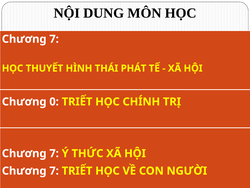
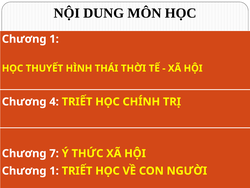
7 at (54, 39): 7 -> 1
PHÁT: PHÁT -> THỜI
0: 0 -> 4
7 at (54, 170): 7 -> 1
